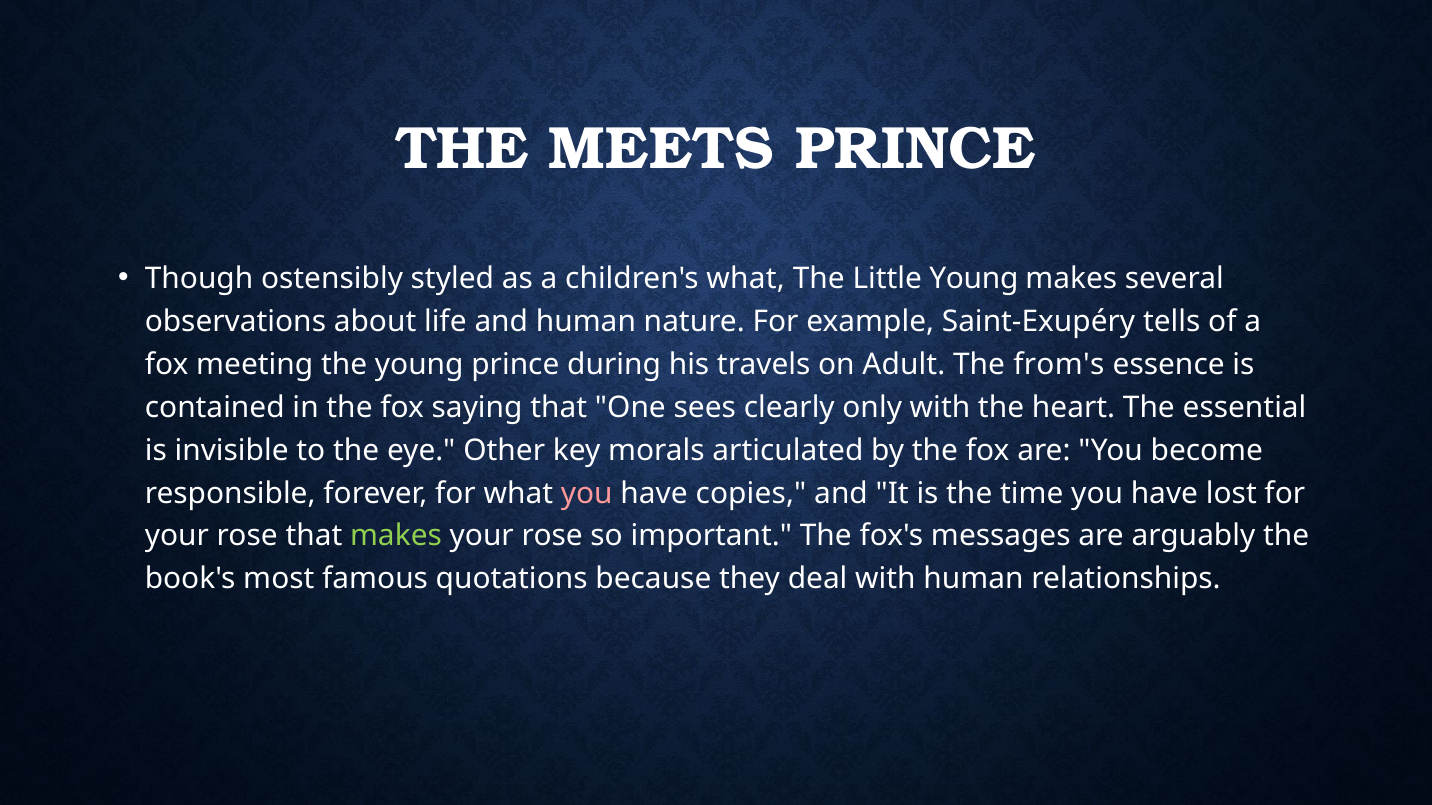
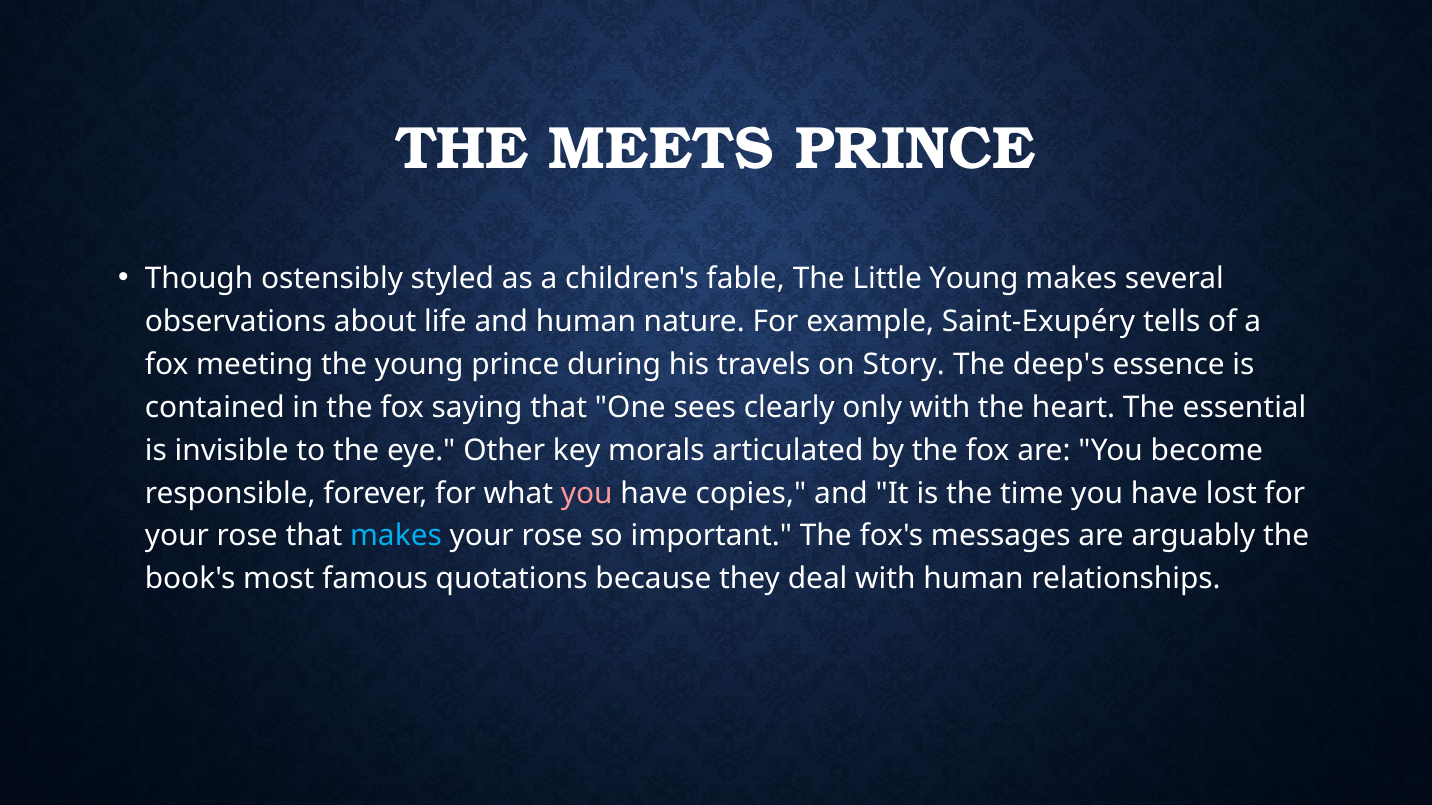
children's what: what -> fable
Adult: Adult -> Story
from's: from's -> deep's
makes at (396, 536) colour: light green -> light blue
